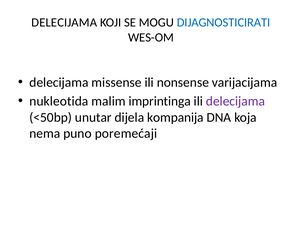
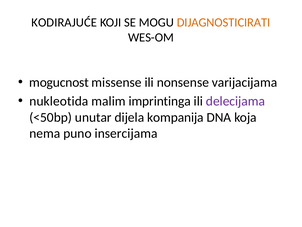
DELECIJAMA at (64, 22): DELECIJAMA -> KODIRAJUĆE
DIJAGNOSTICIRATI colour: blue -> orange
delecijama at (59, 82): delecijama -> mogucnost
poremećaji: poremećaji -> insercijama
